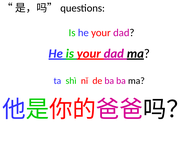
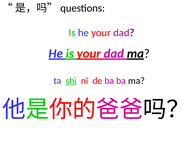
shì underline: none -> present
